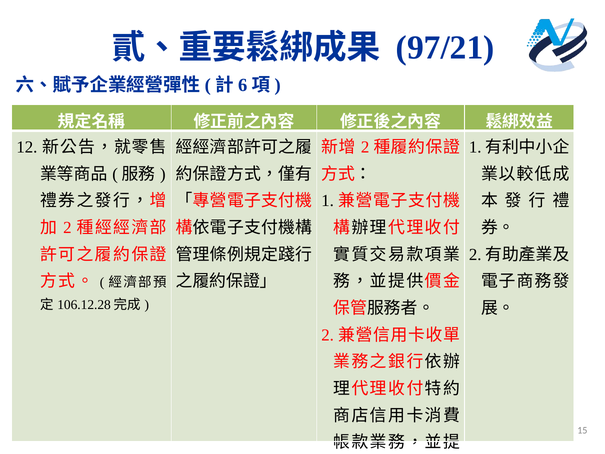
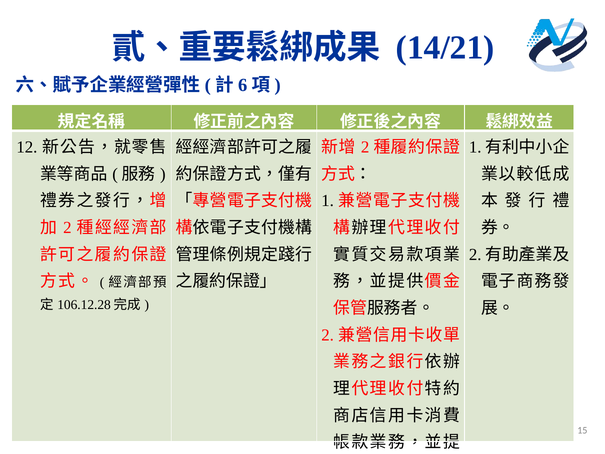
97/21: 97/21 -> 14/21
